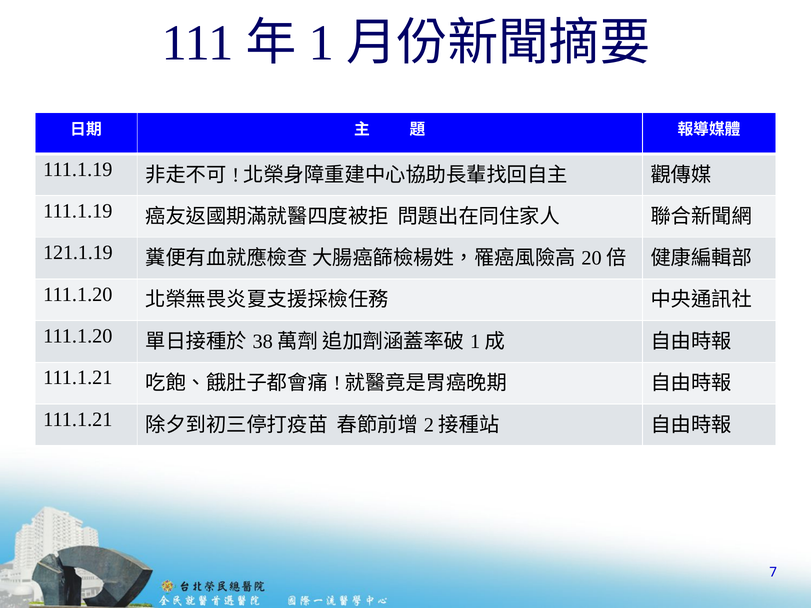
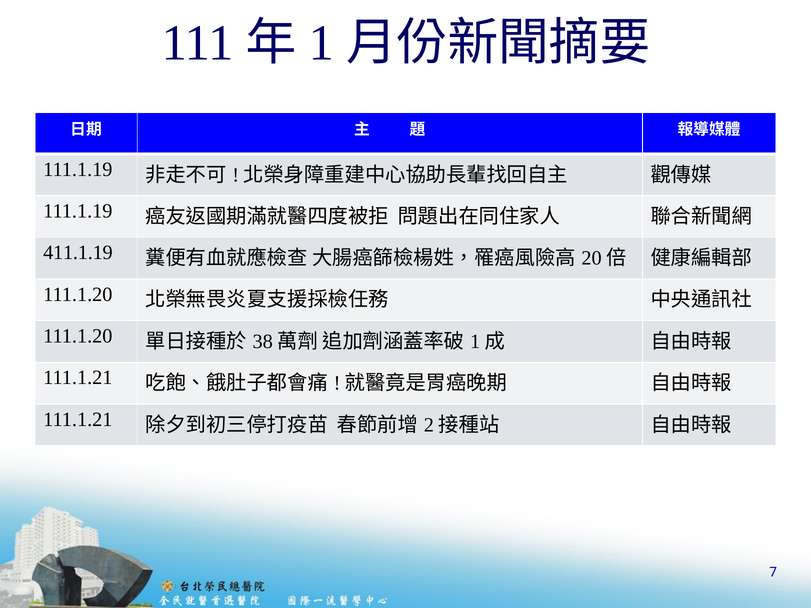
121.1.19: 121.1.19 -> 411.1.19
